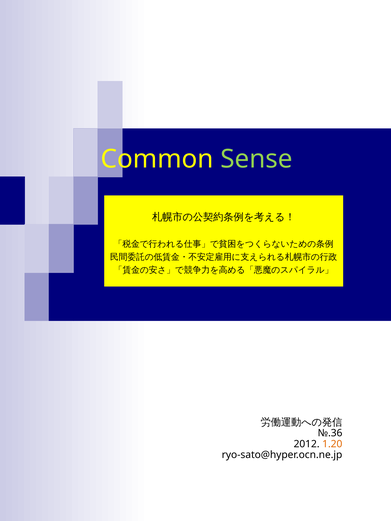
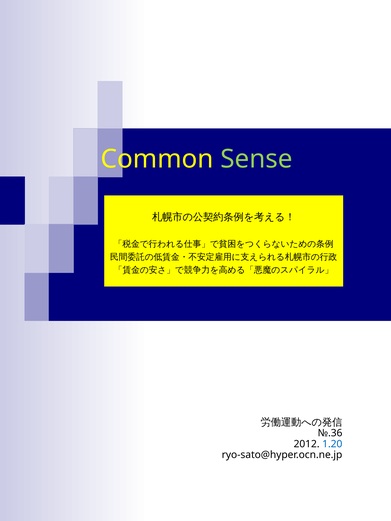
1.20 colour: orange -> blue
